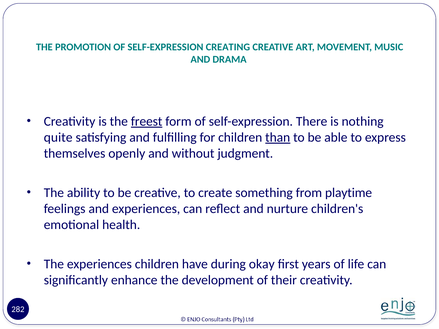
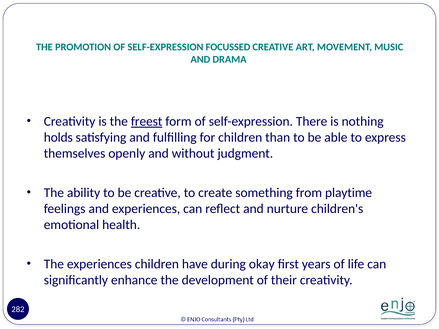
CREATING: CREATING -> FOCUSSED
quite: quite -> holds
than underline: present -> none
